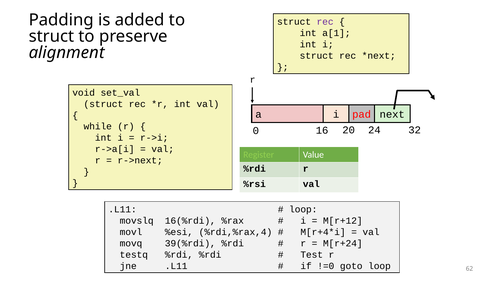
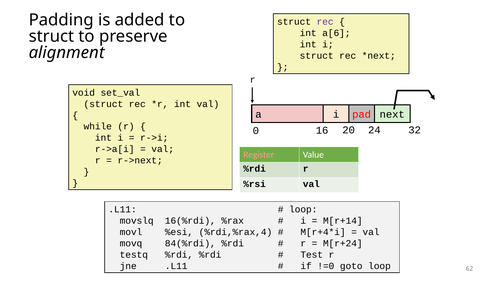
a[1: a[1 -> a[6
Register colour: light green -> pink
M[r+12: M[r+12 -> M[r+14
39(%rdi: 39(%rdi -> 84(%rdi
